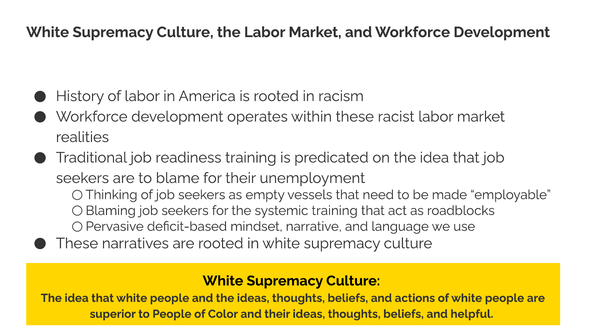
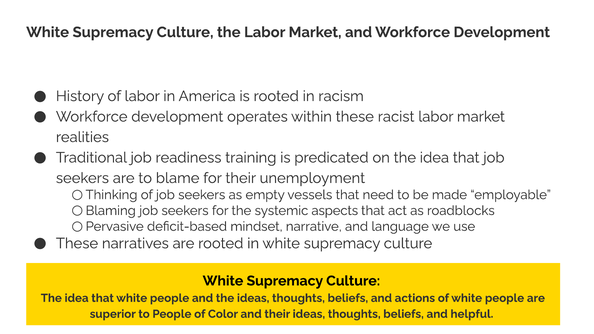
systemic training: training -> aspects
